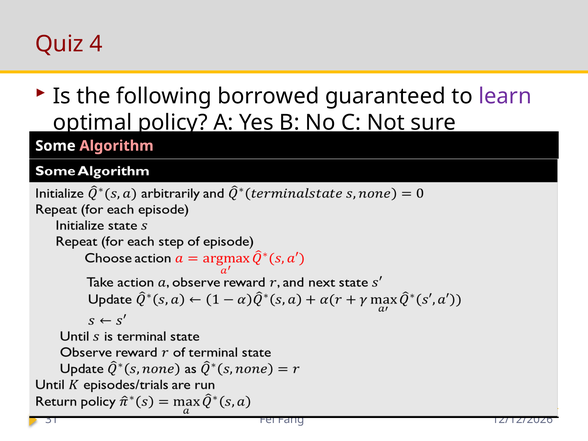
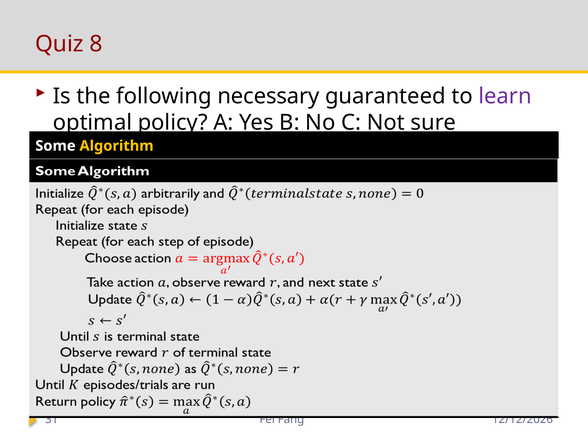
4: 4 -> 8
borrowed: borrowed -> necessary
Algorithm colour: pink -> yellow
